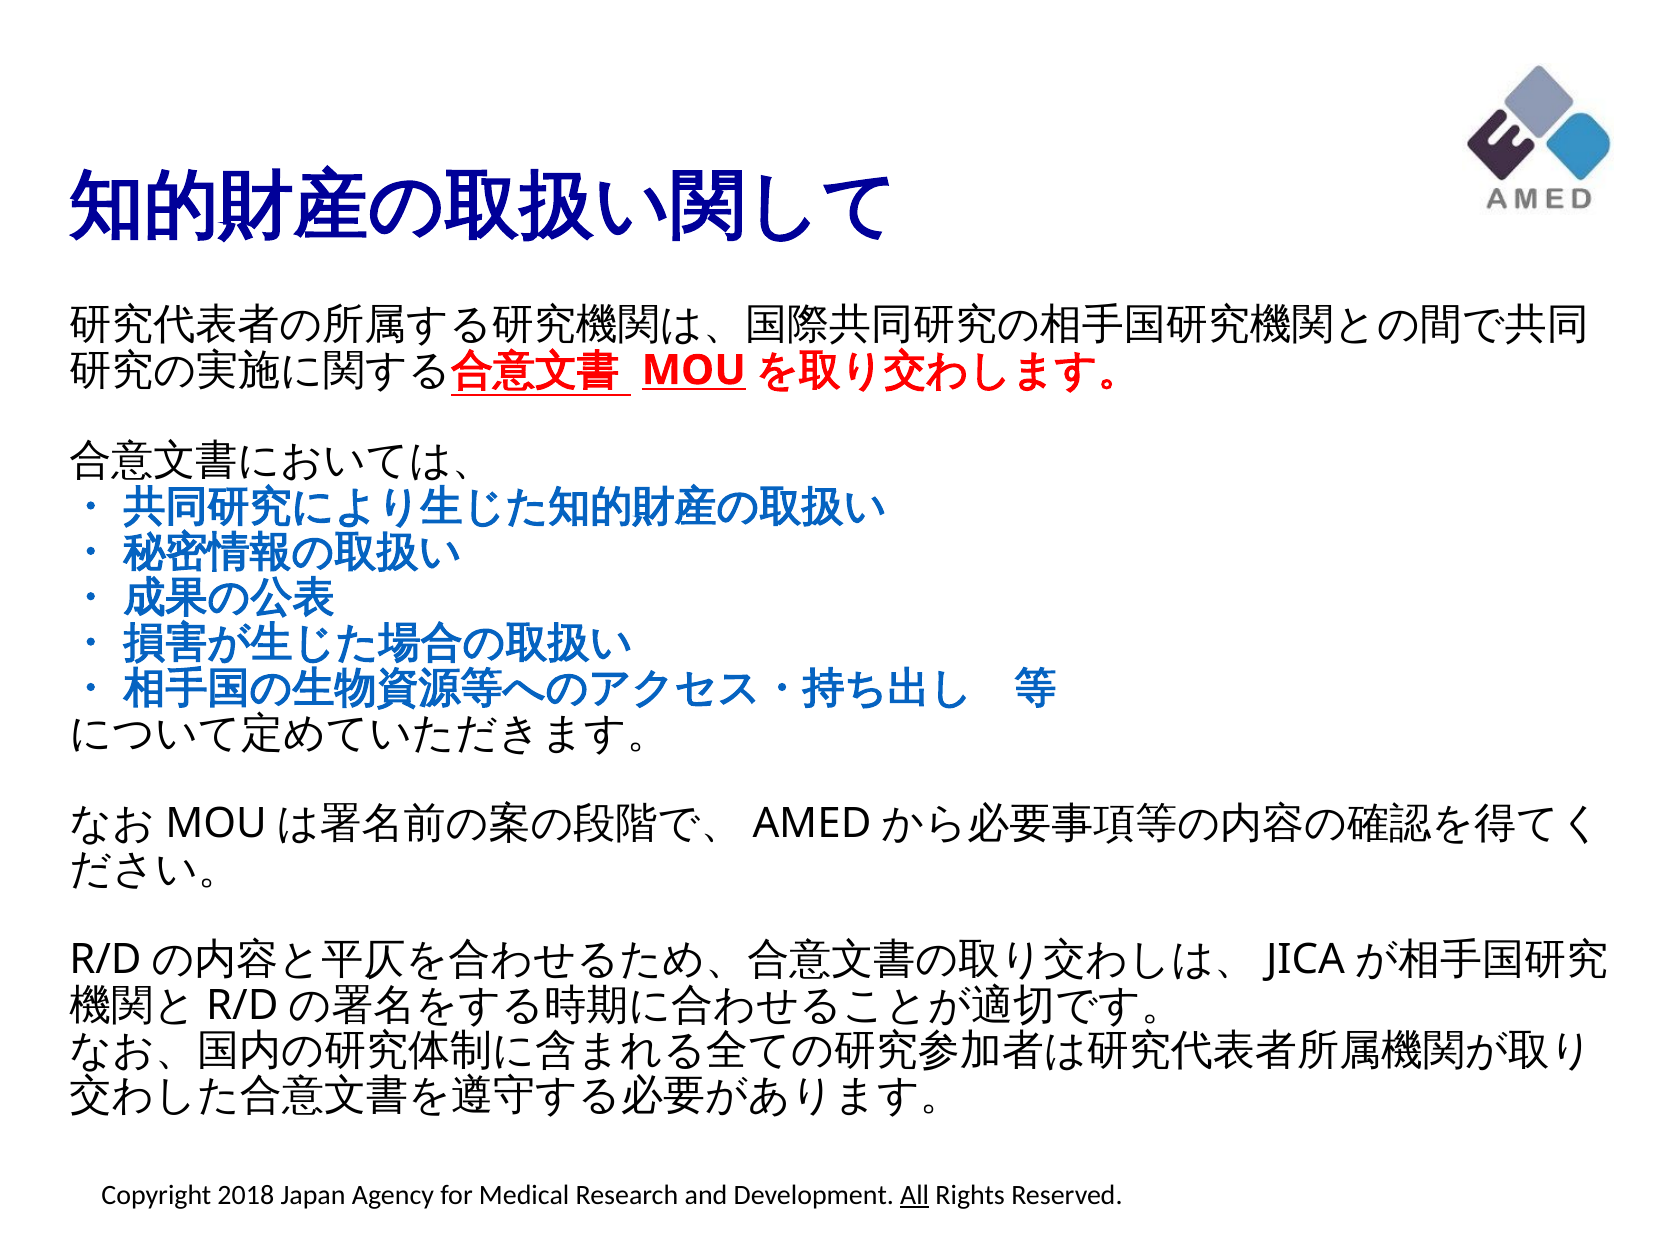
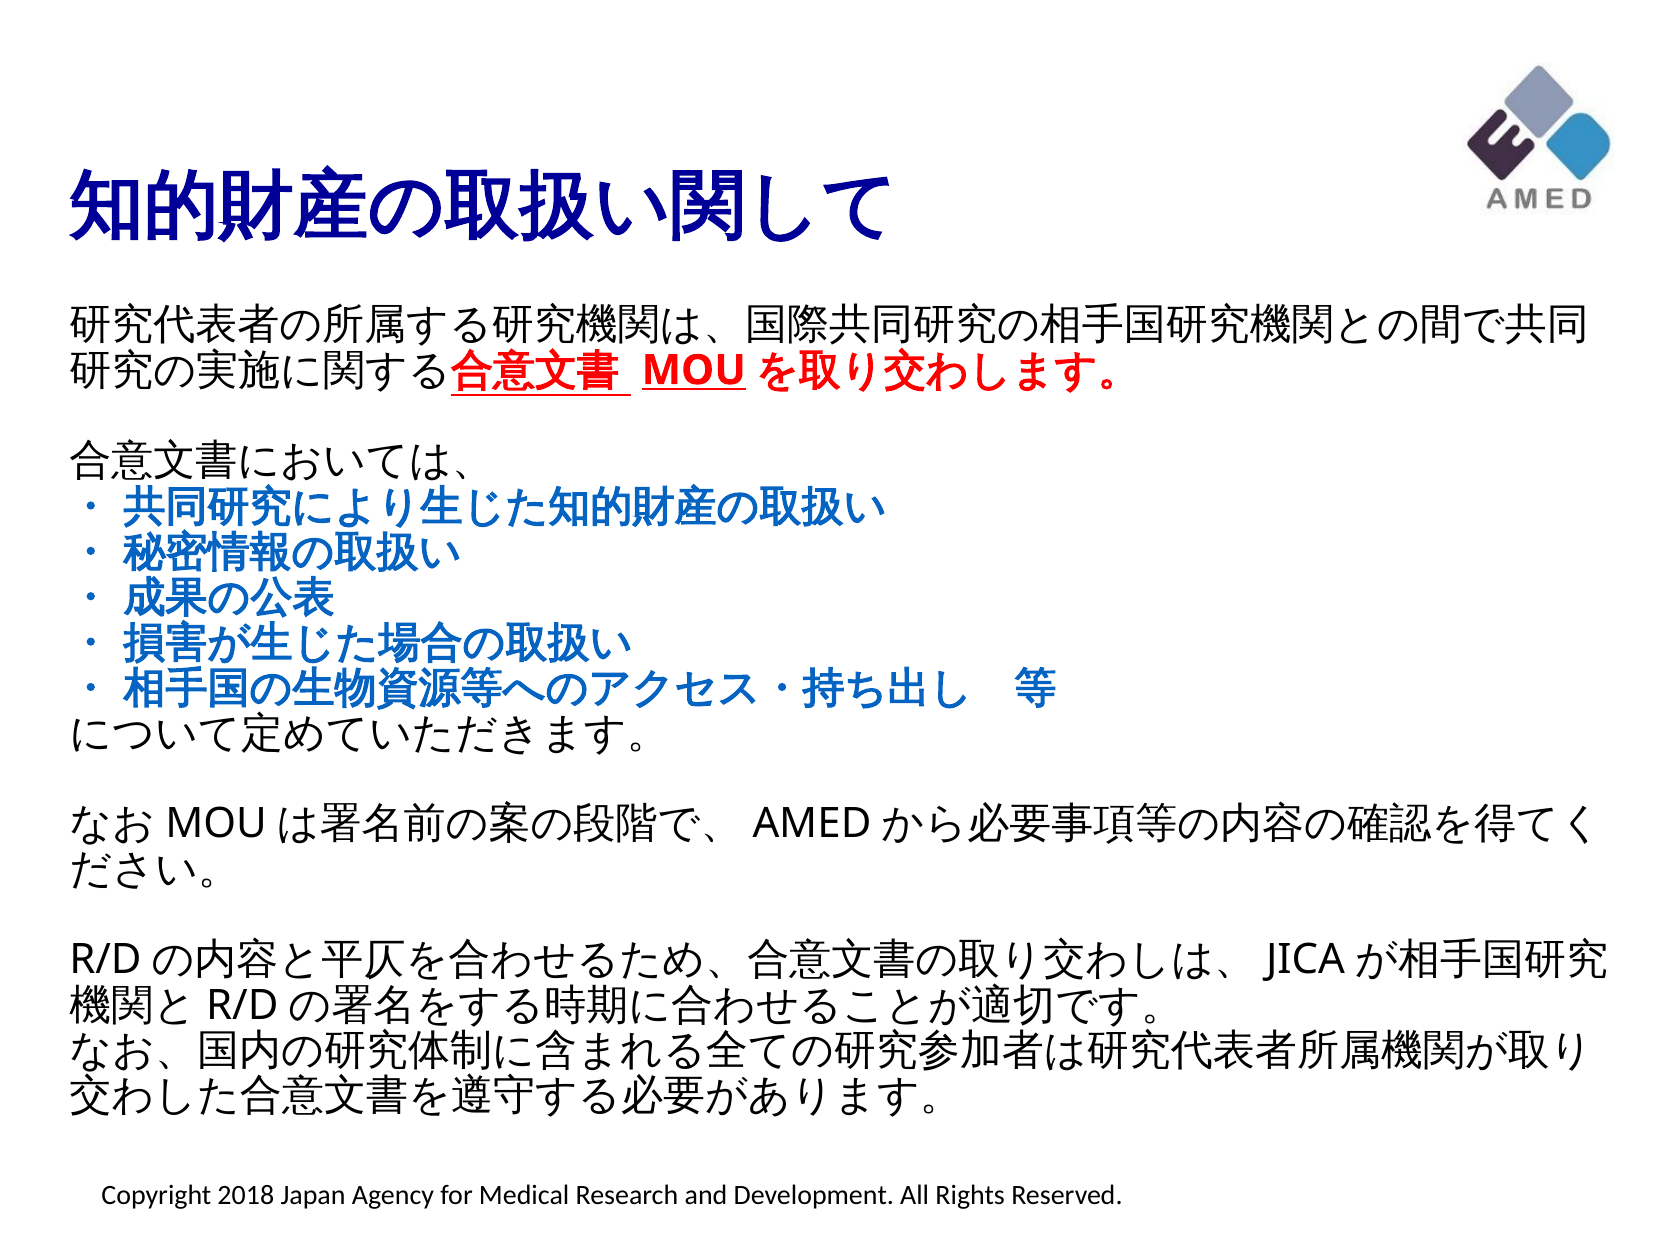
All at (915, 1195) underline: present -> none
